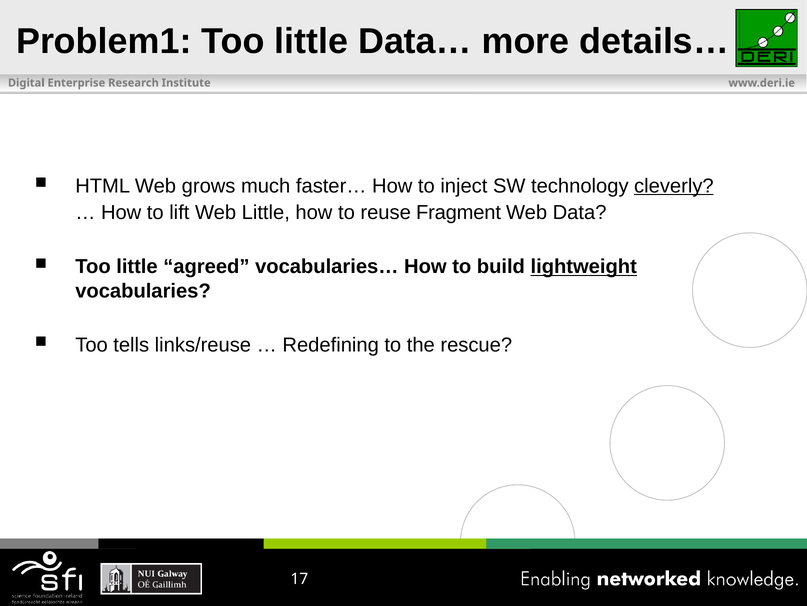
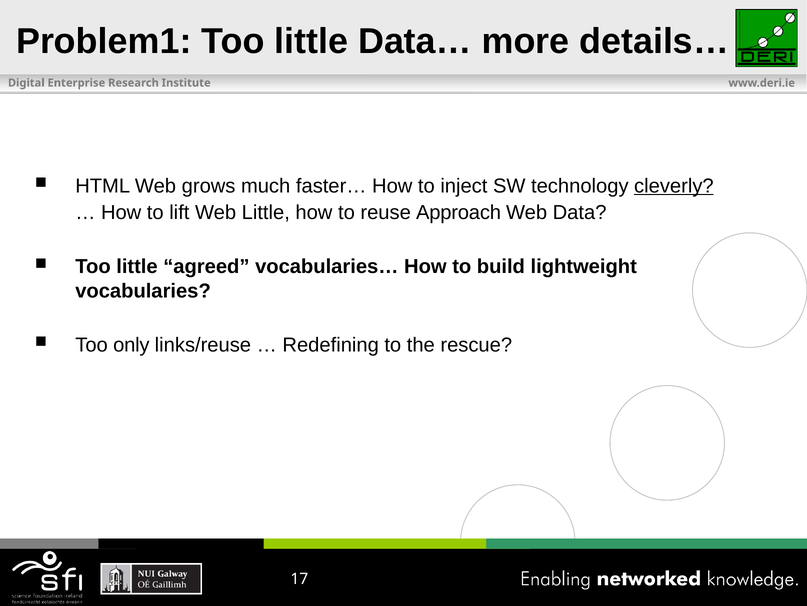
Fragment: Fragment -> Approach
lightweight underline: present -> none
tells: tells -> only
